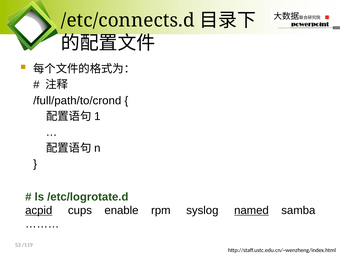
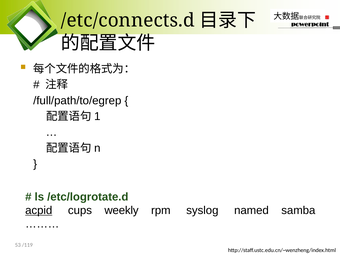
/full/path/to/crond: /full/path/to/crond -> /full/path/to/egrep
enable: enable -> weekly
named underline: present -> none
